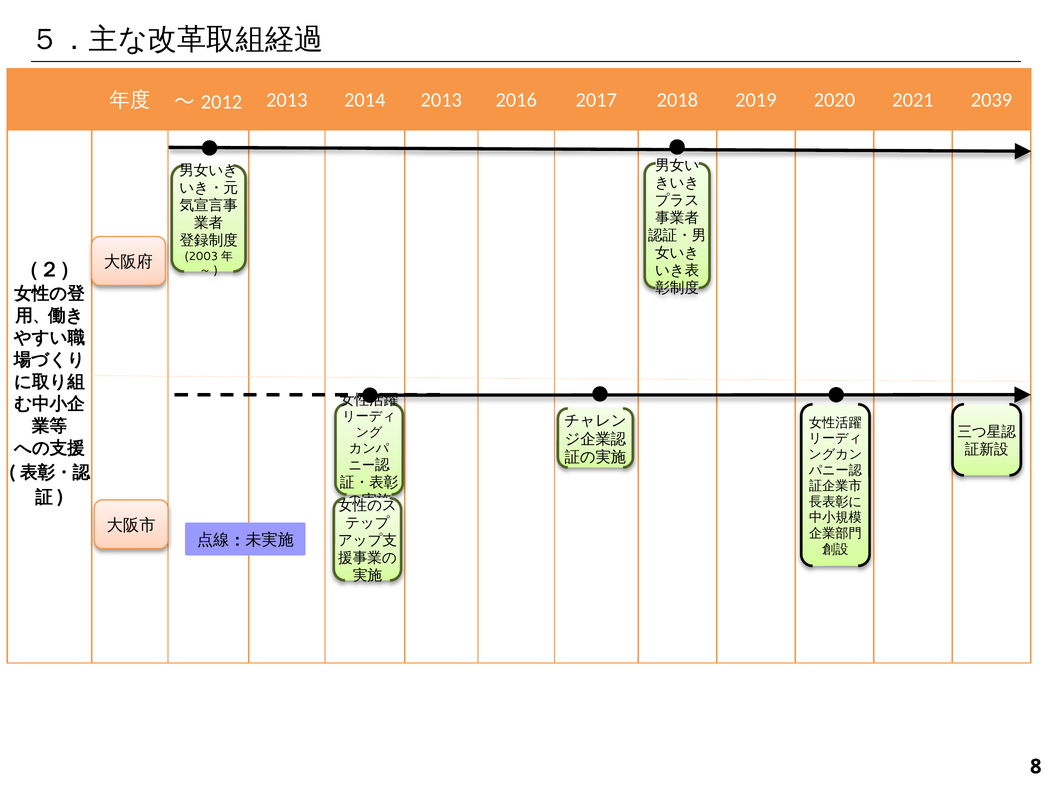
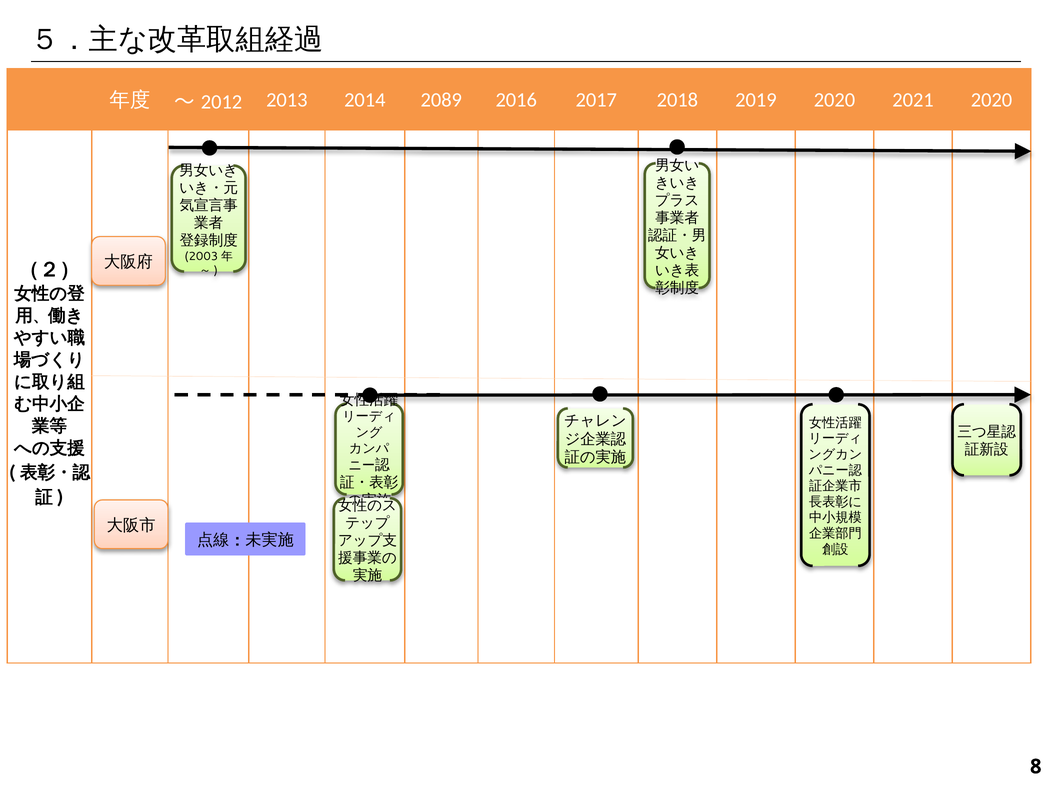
2014 2013: 2013 -> 2089
2021 2039: 2039 -> 2020
